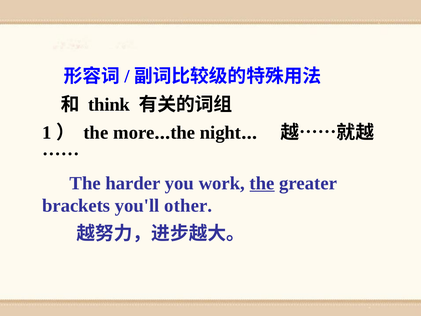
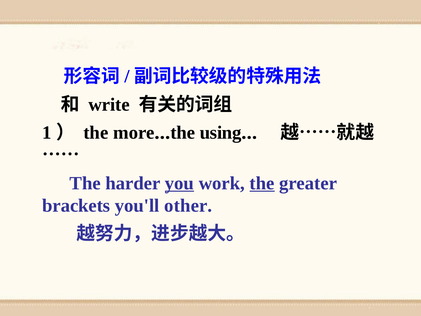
think: think -> write
night: night -> using
you underline: none -> present
